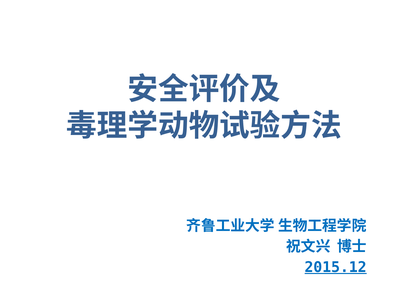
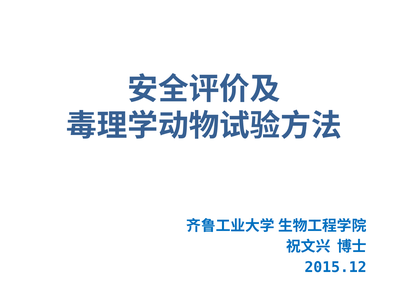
2015.12 underline: present -> none
